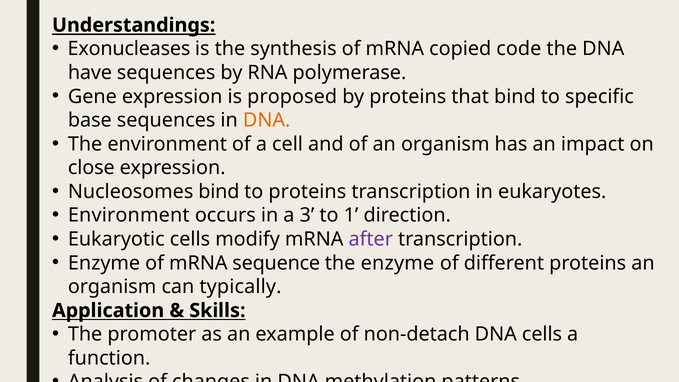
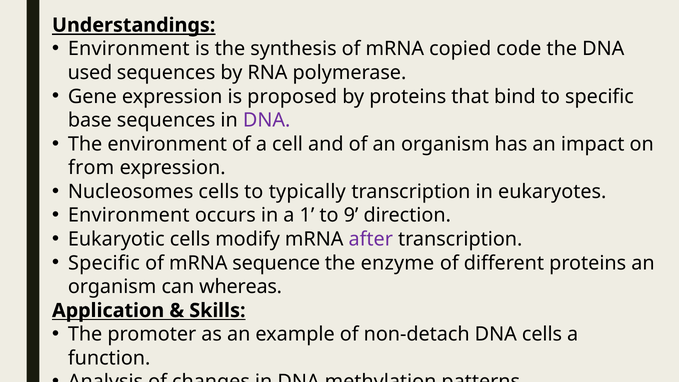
Exonucleases at (129, 49): Exonucleases -> Environment
have: have -> used
DNA at (267, 120) colour: orange -> purple
close: close -> from
Nucleosomes bind: bind -> cells
to proteins: proteins -> typically
3: 3 -> 1
1: 1 -> 9
Enzyme at (104, 263): Enzyme -> Specific
typically: typically -> whereas
